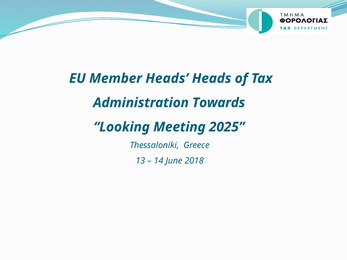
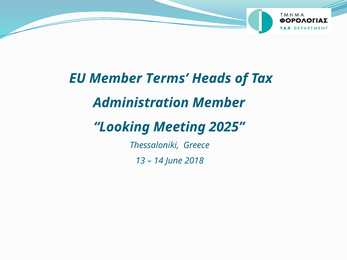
Member Heads: Heads -> Terms
Administration Towards: Towards -> Member
